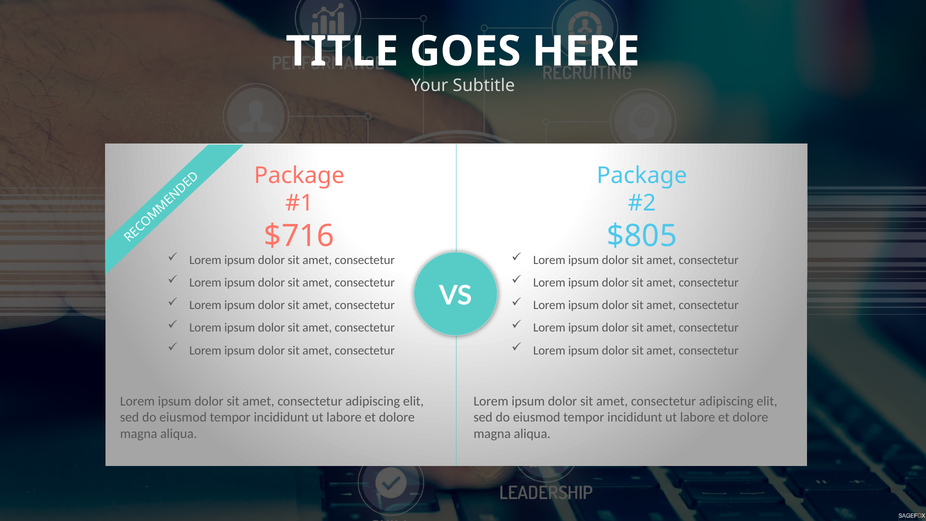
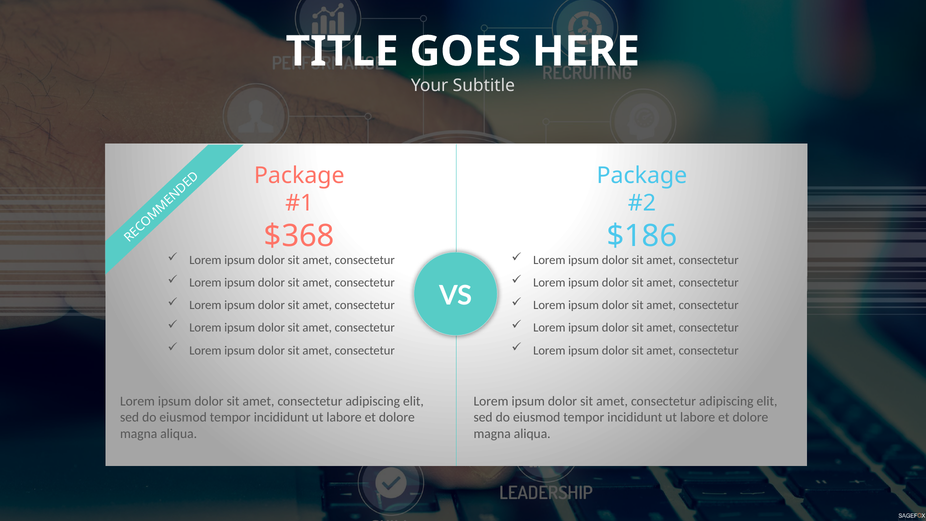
$716: $716 -> $368
$805: $805 -> $186
